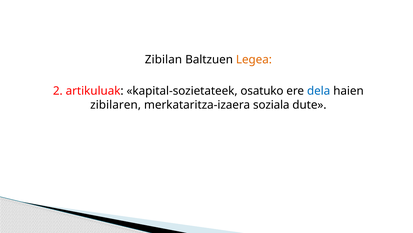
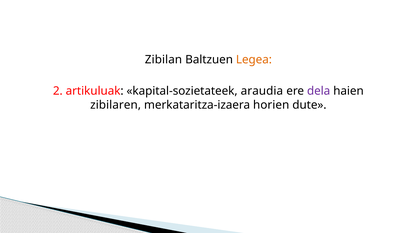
osatuko: osatuko -> araudia
dela colour: blue -> purple
soziala: soziala -> horien
